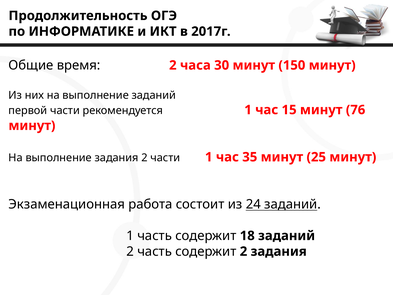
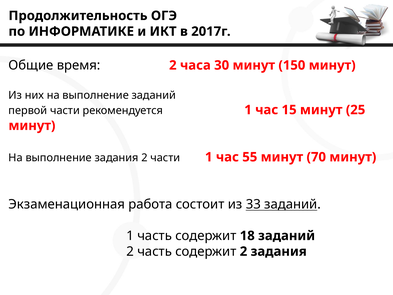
76: 76 -> 25
35: 35 -> 55
25: 25 -> 70
24: 24 -> 33
